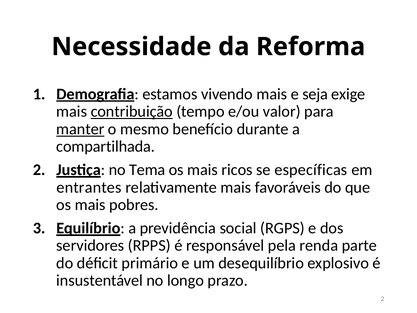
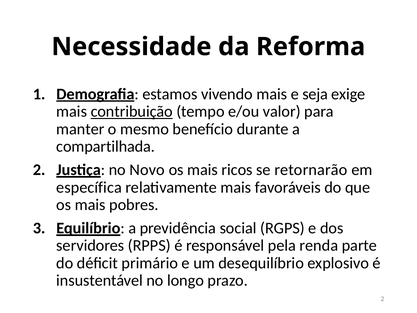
manter underline: present -> none
Tema: Tema -> Novo
específicas: específicas -> retornarão
entrantes: entrantes -> específica
